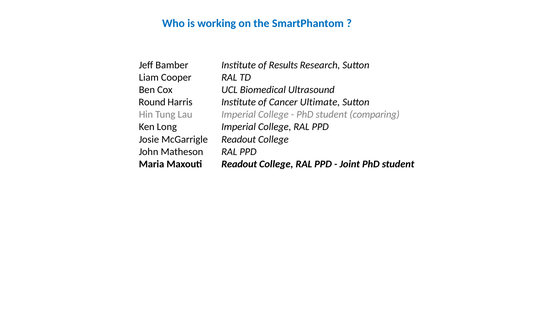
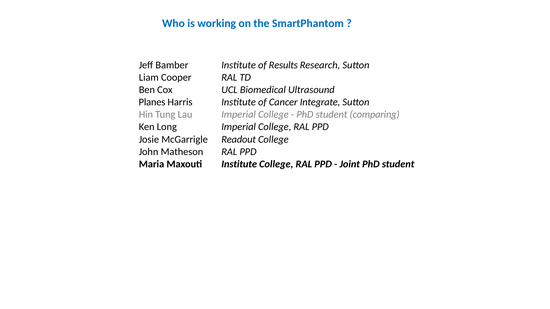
Round: Round -> Planes
Ultimate: Ultimate -> Integrate
Maxouti Readout: Readout -> Institute
